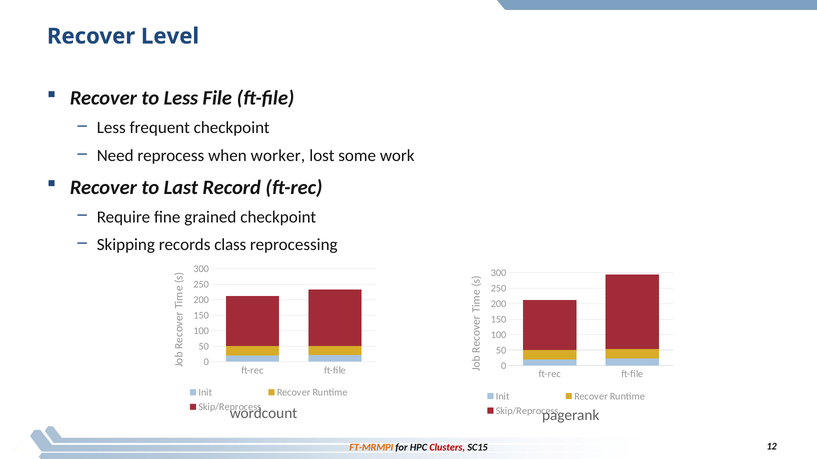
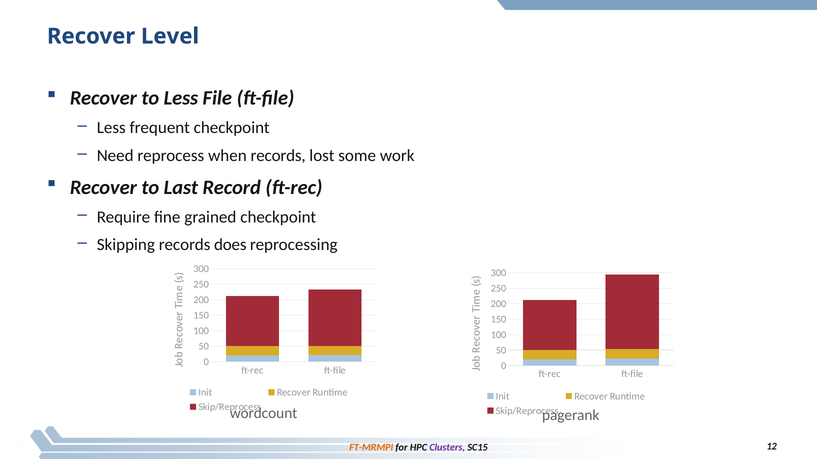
when worker: worker -> records
class: class -> does
Clusters colour: red -> purple
